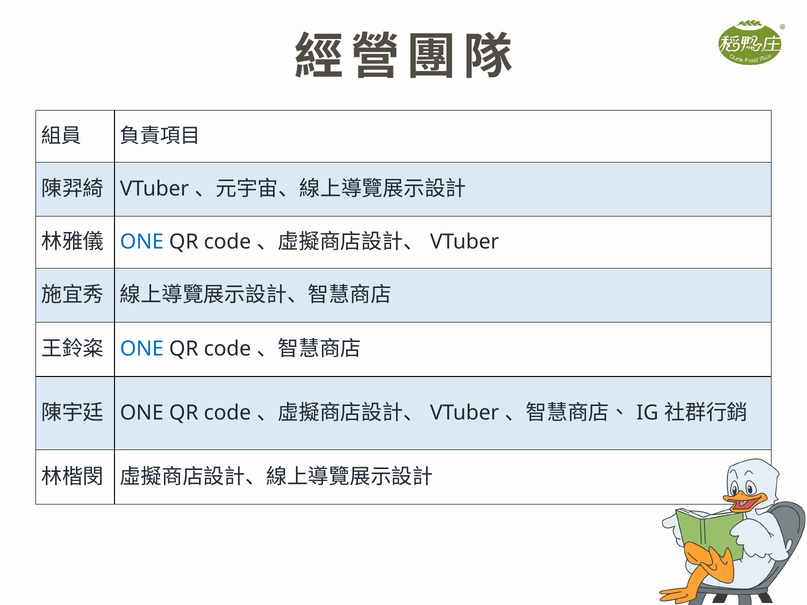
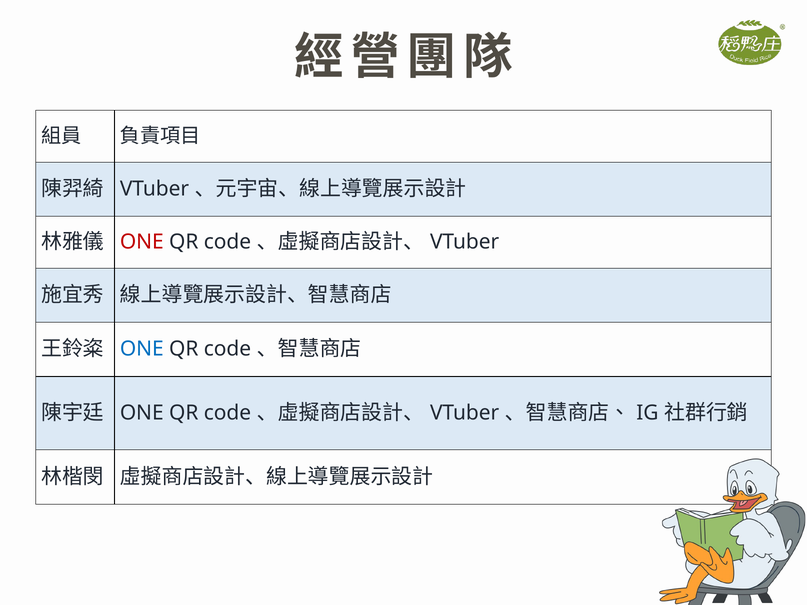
ONE at (142, 242) colour: blue -> red
